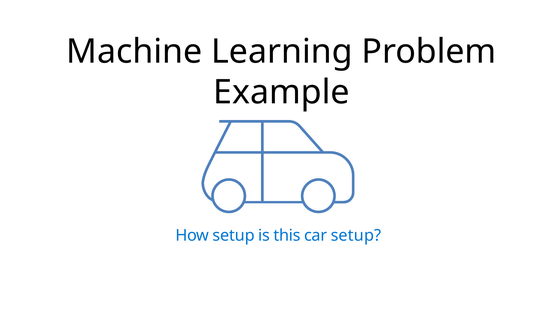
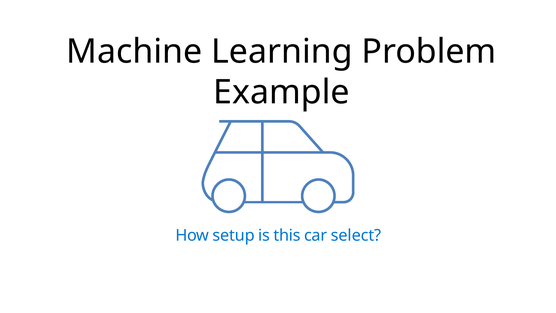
car setup: setup -> select
